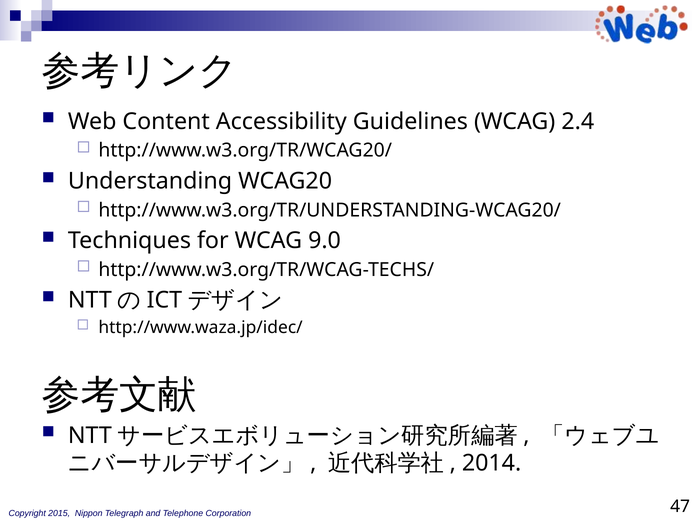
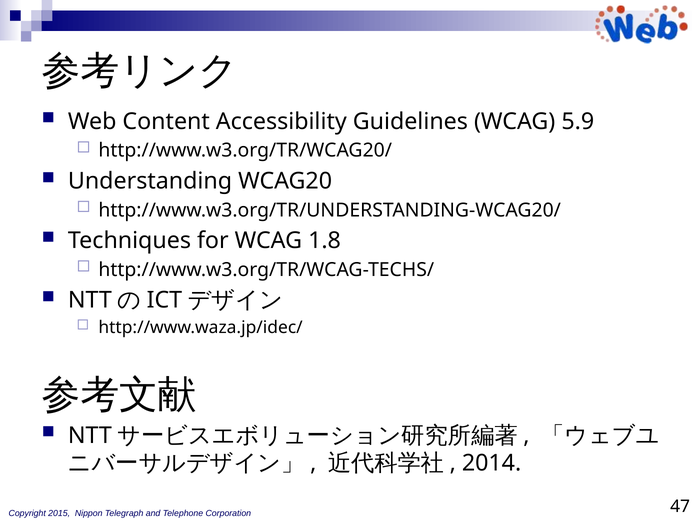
2.4: 2.4 -> 5.9
9.0: 9.0 -> 1.8
